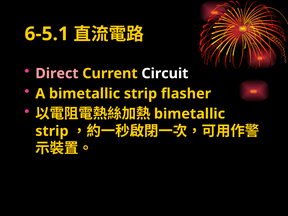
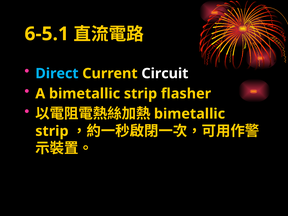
Direct colour: pink -> light blue
